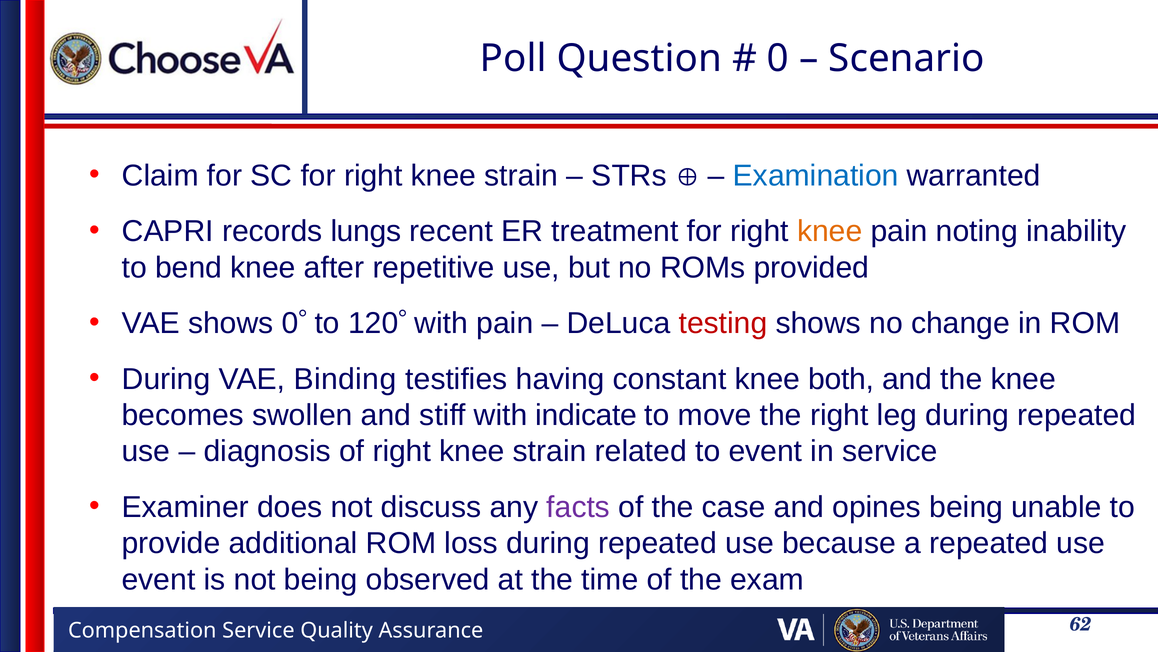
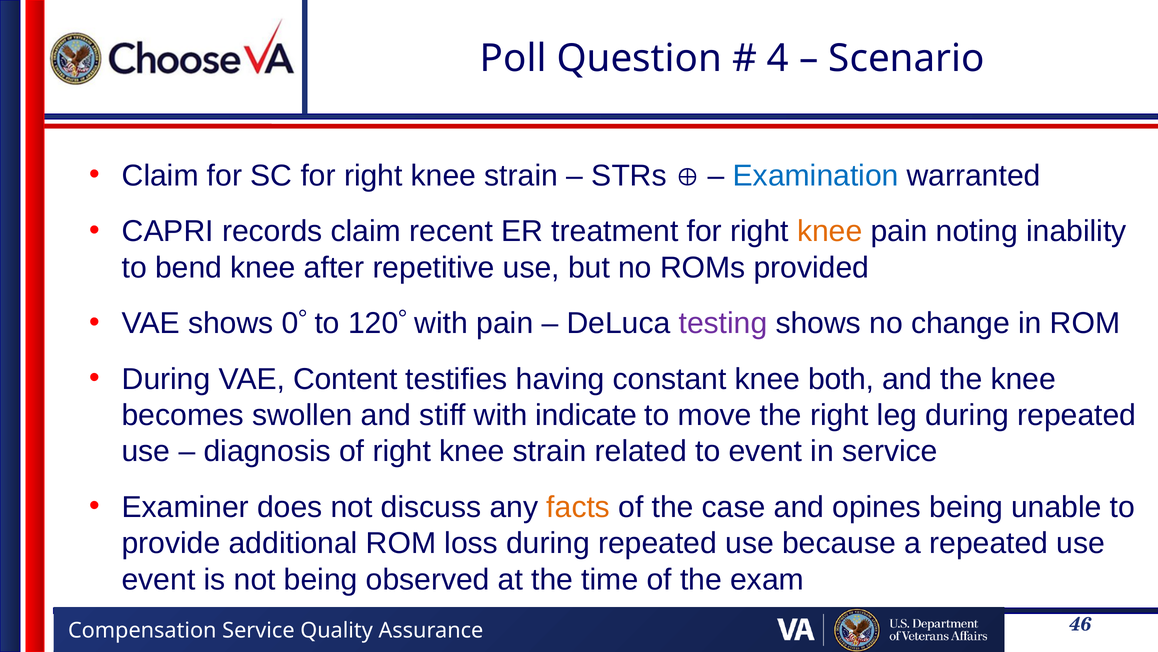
0 at (778, 59): 0 -> 4
records lungs: lungs -> claim
testing colour: red -> purple
Binding: Binding -> Content
facts colour: purple -> orange
62: 62 -> 46
